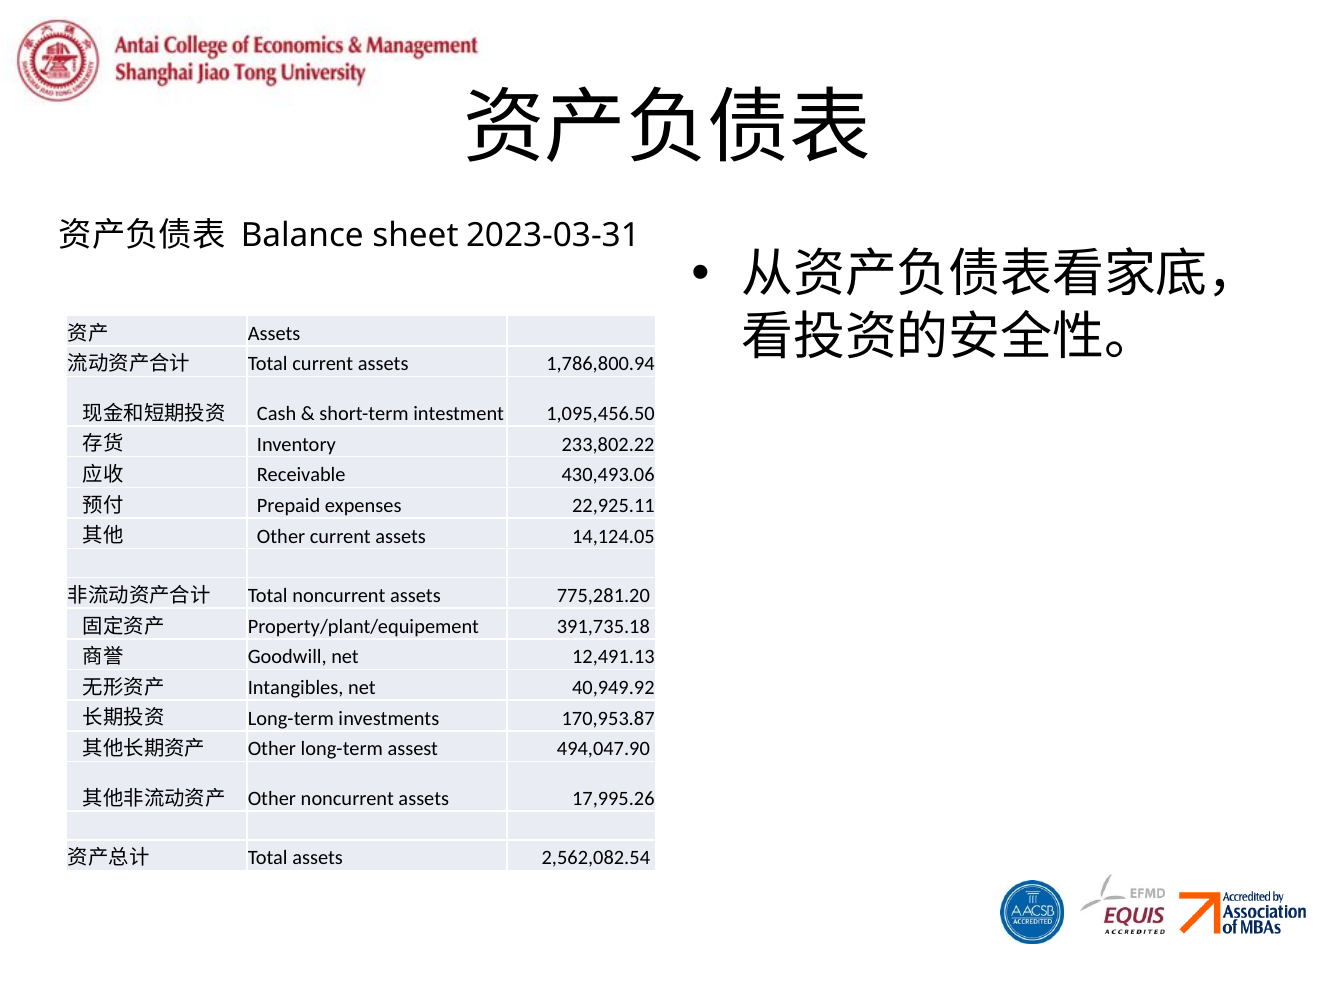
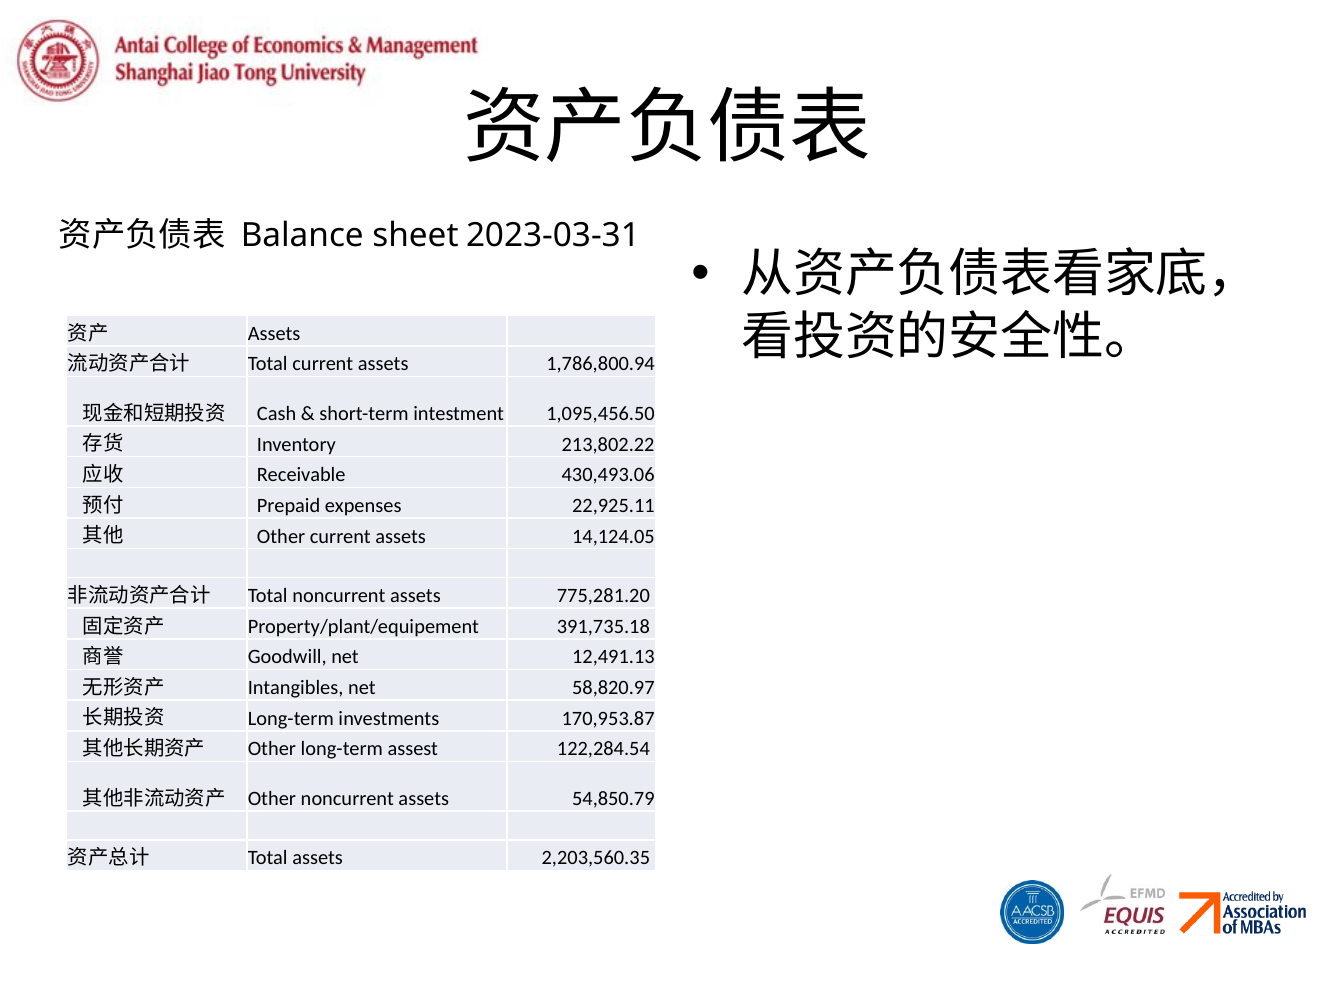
233,802.22: 233,802.22 -> 213,802.22
40,949.92: 40,949.92 -> 58,820.97
494,047.90: 494,047.90 -> 122,284.54
17,995.26: 17,995.26 -> 54,850.79
2,562,082.54: 2,562,082.54 -> 2,203,560.35
